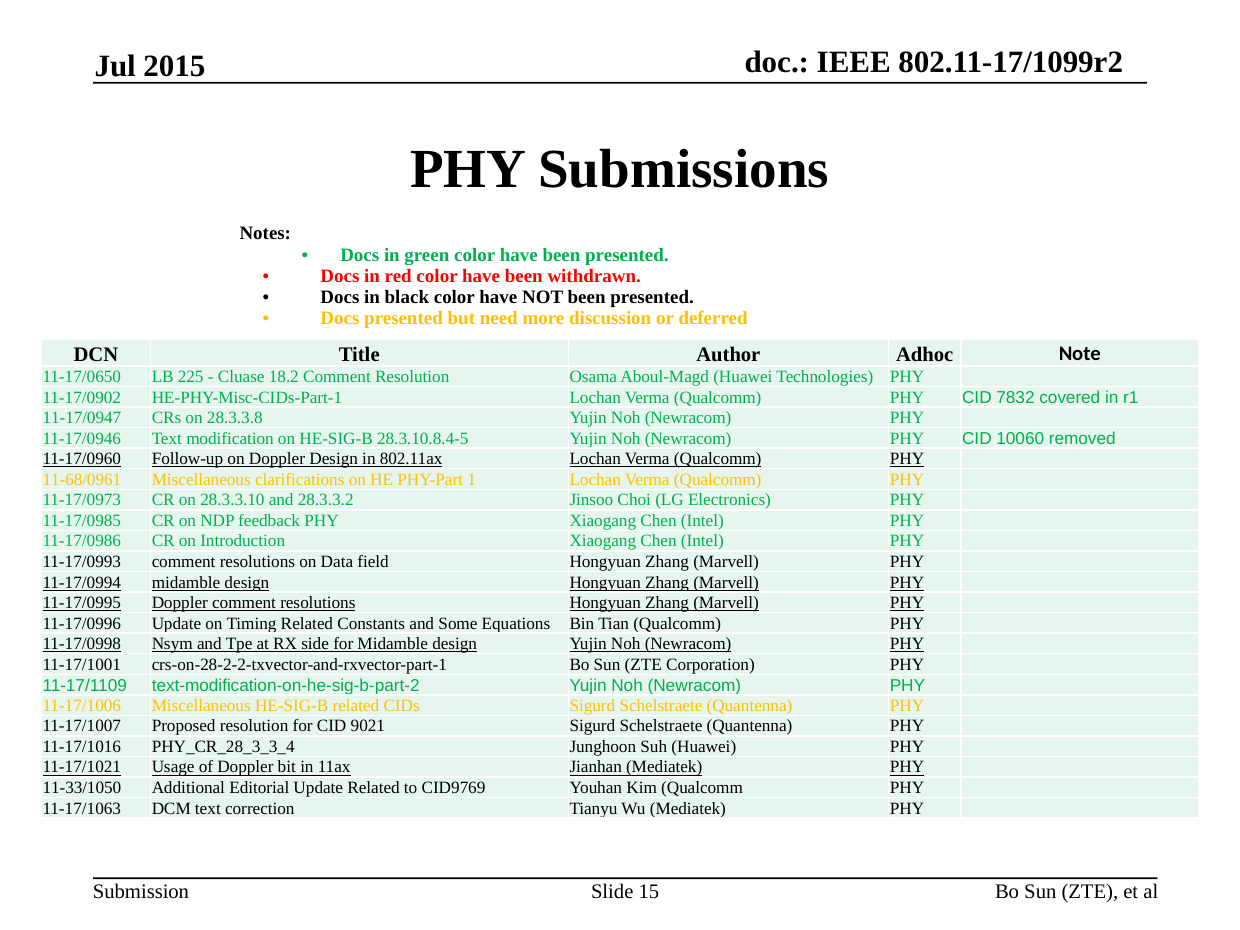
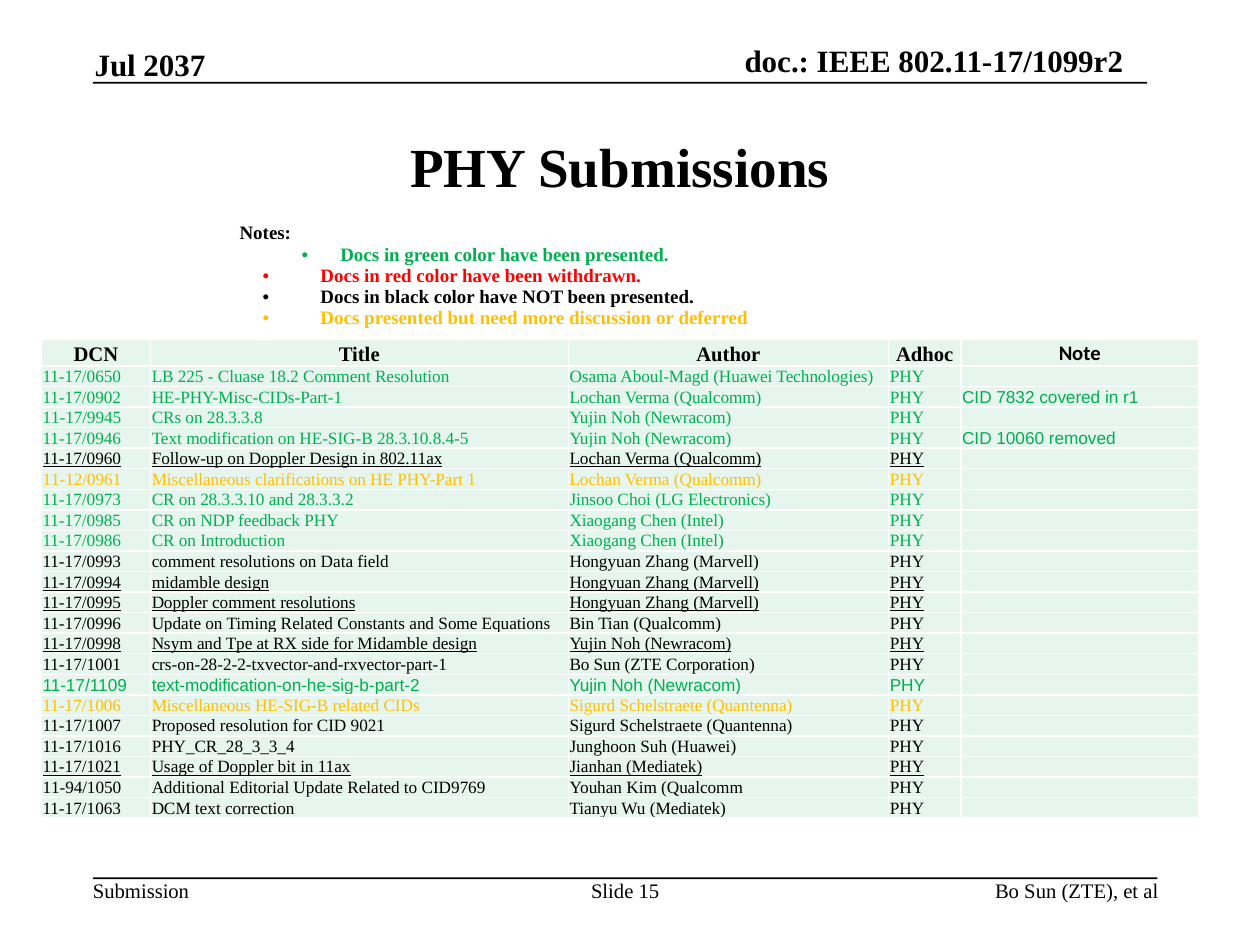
2015: 2015 -> 2037
11-17/0947: 11-17/0947 -> 11-17/9945
11-68/0961: 11-68/0961 -> 11-12/0961
11-33/1050: 11-33/1050 -> 11-94/1050
